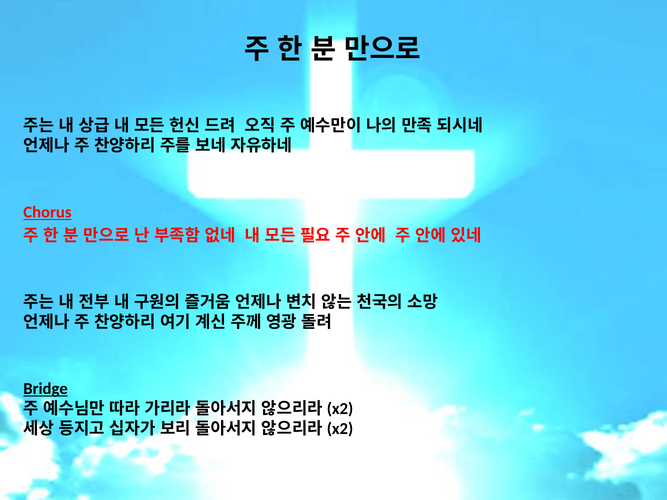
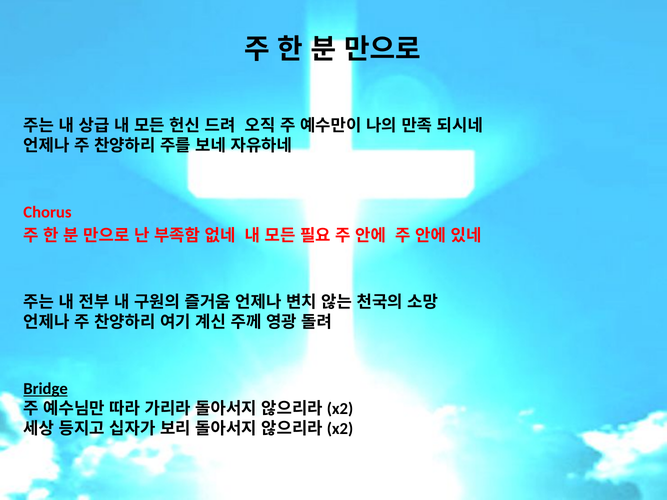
Chorus underline: present -> none
